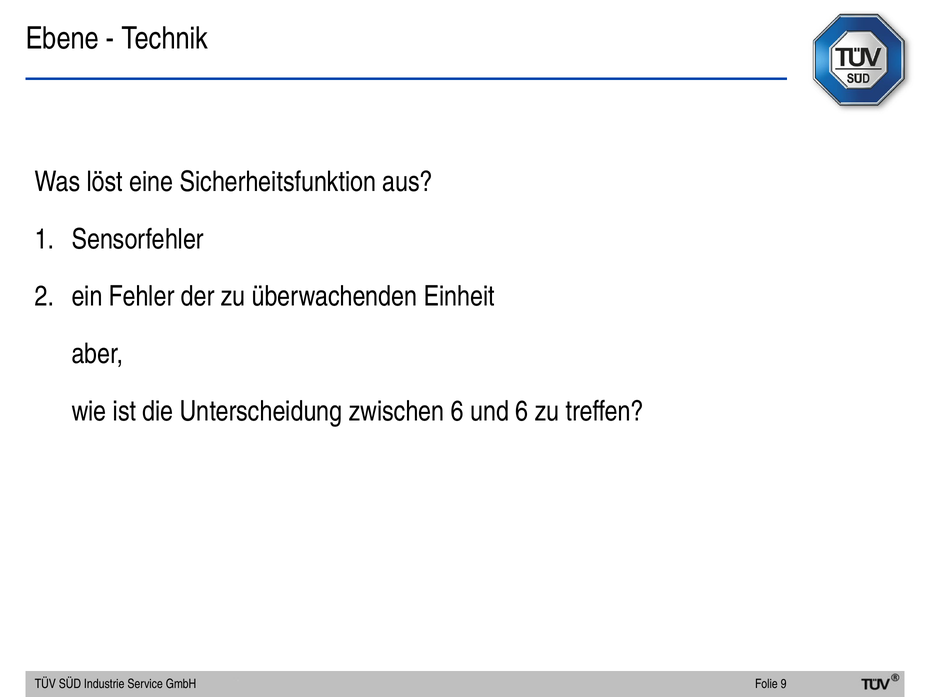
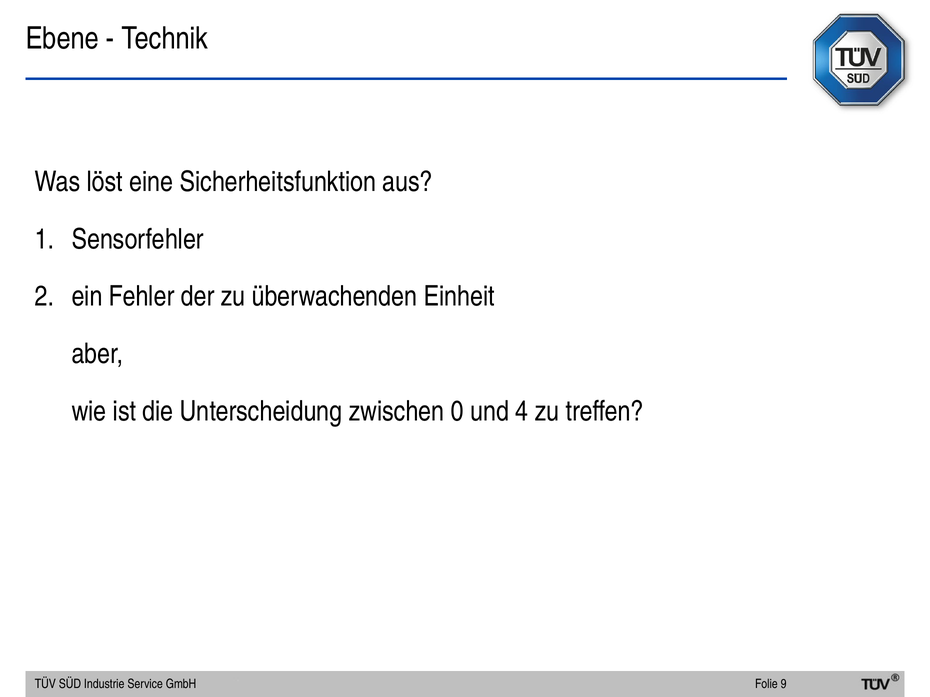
zwischen 6: 6 -> 0
und 6: 6 -> 4
